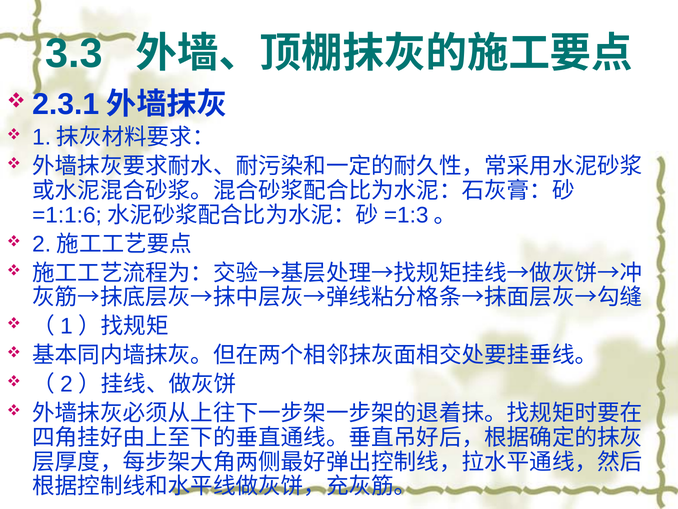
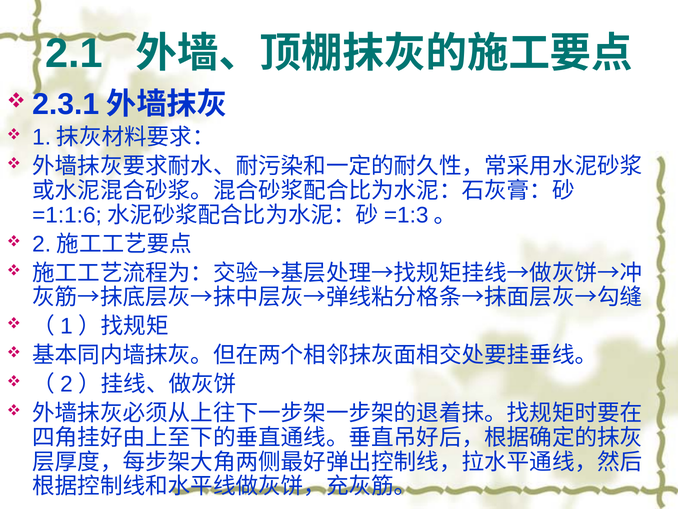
3.3: 3.3 -> 2.1
